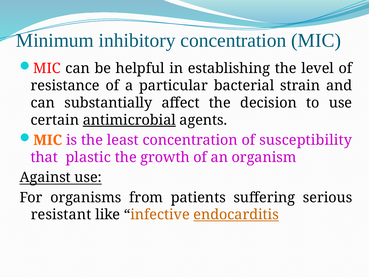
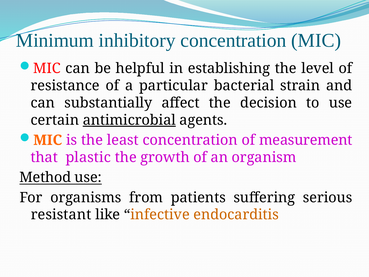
susceptibility: susceptibility -> measurement
Against: Against -> Method
endocarditis underline: present -> none
